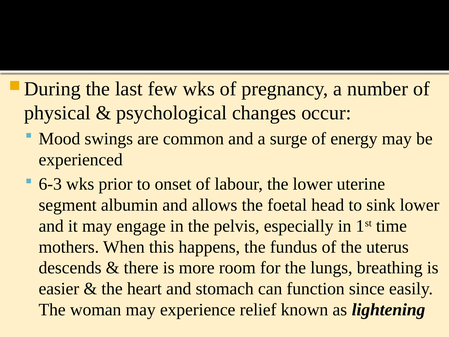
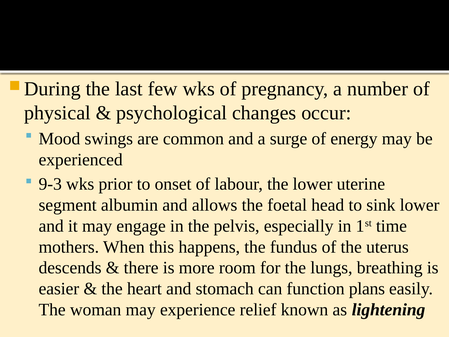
6-3: 6-3 -> 9-3
since: since -> plans
